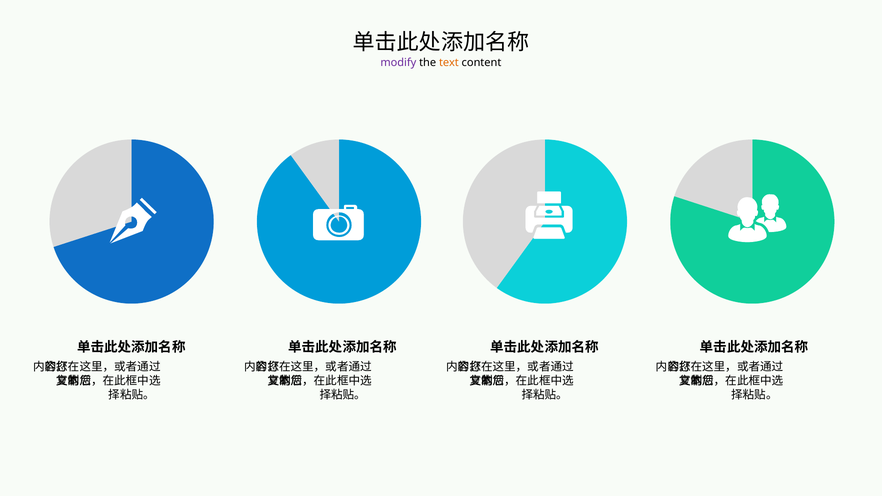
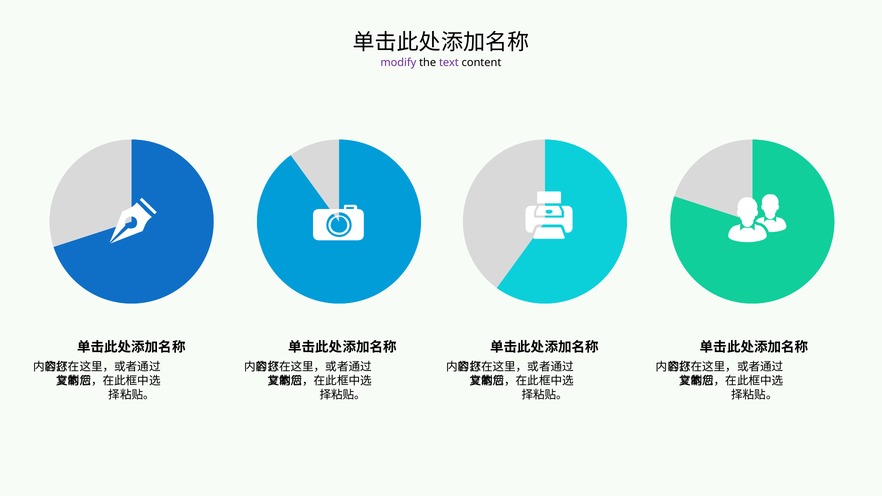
text colour: orange -> purple
